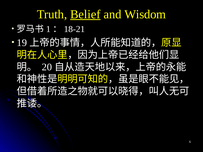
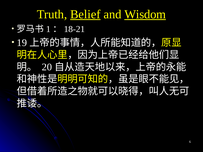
Wisdom underline: none -> present
